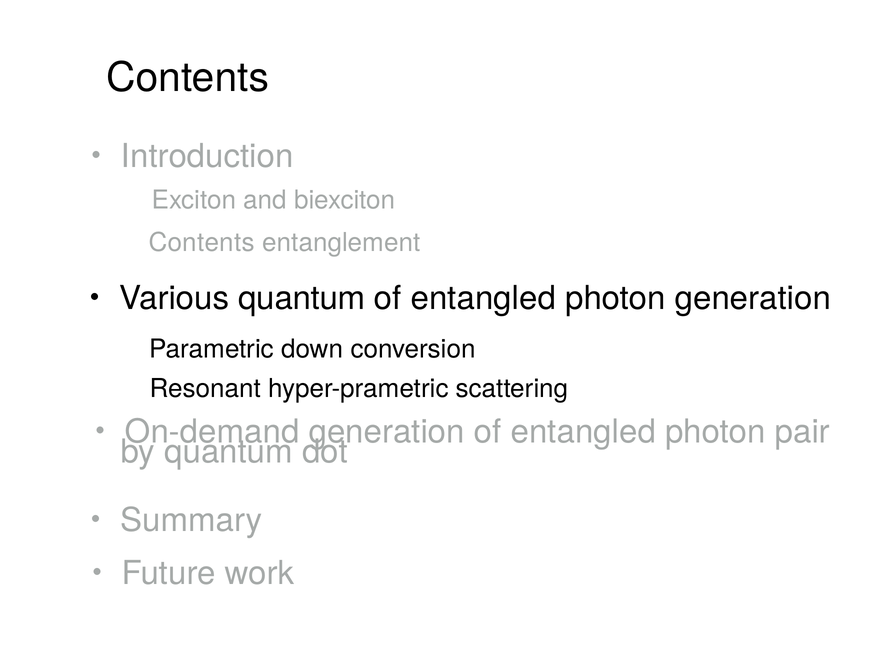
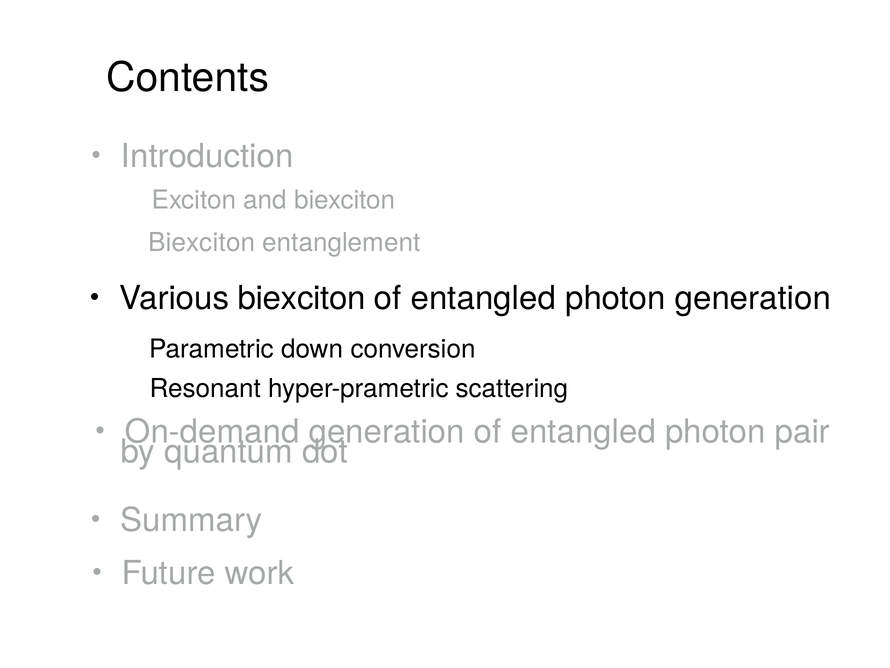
Contents at (202, 242): Contents -> Biexciton
quantum at (302, 298): quantum -> biexciton
